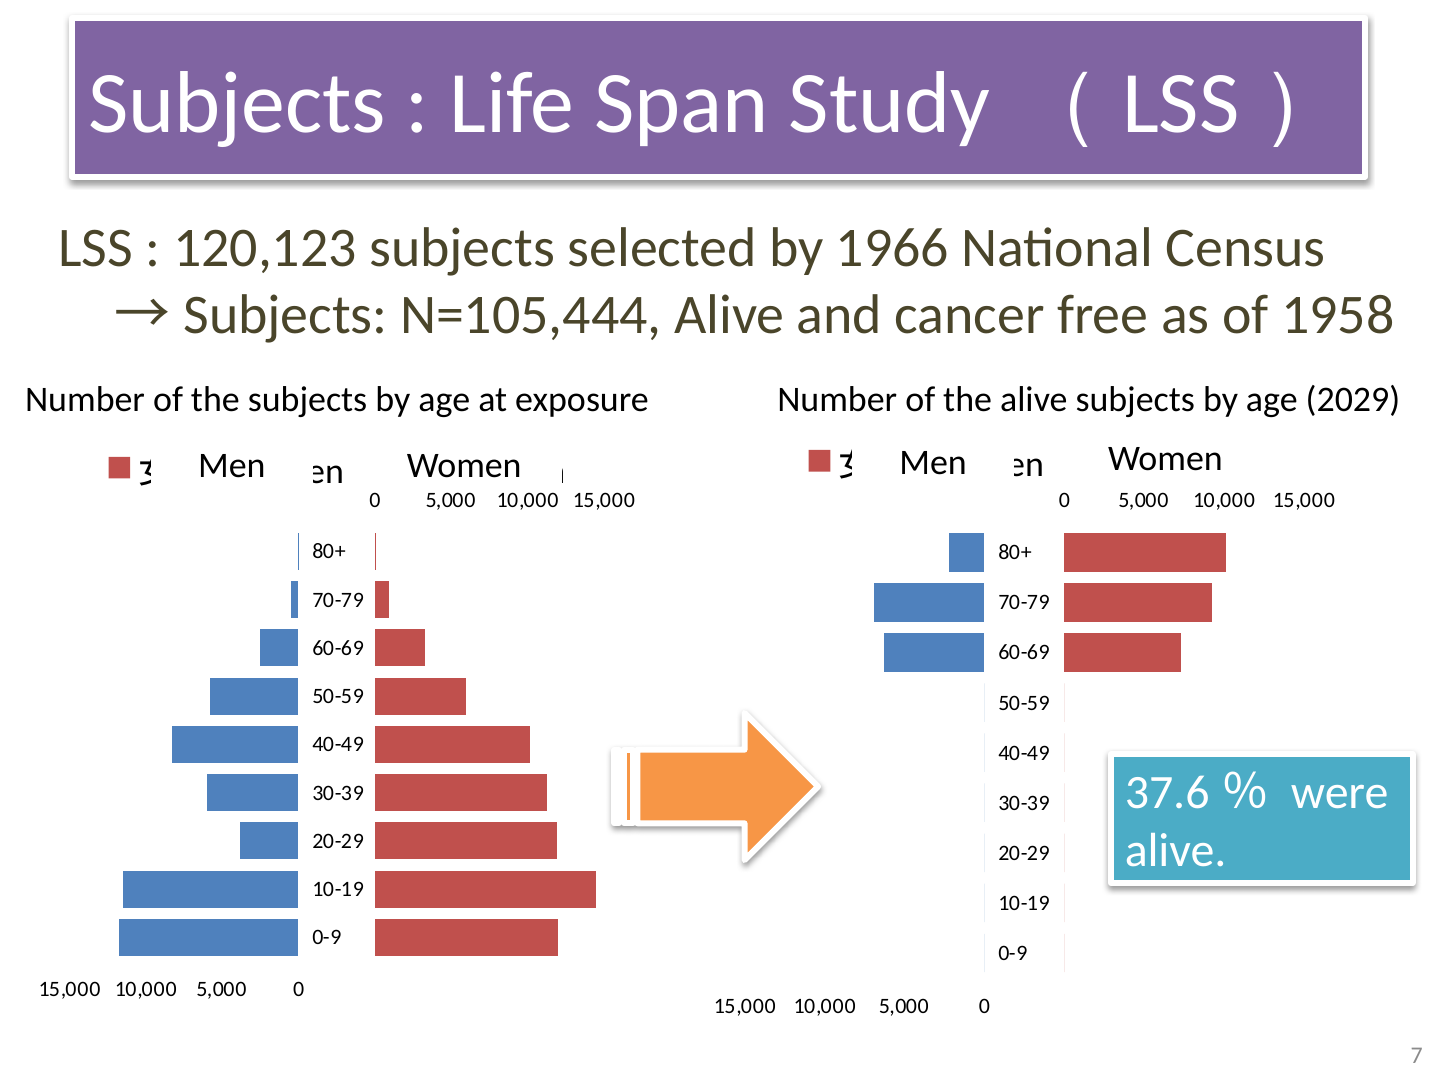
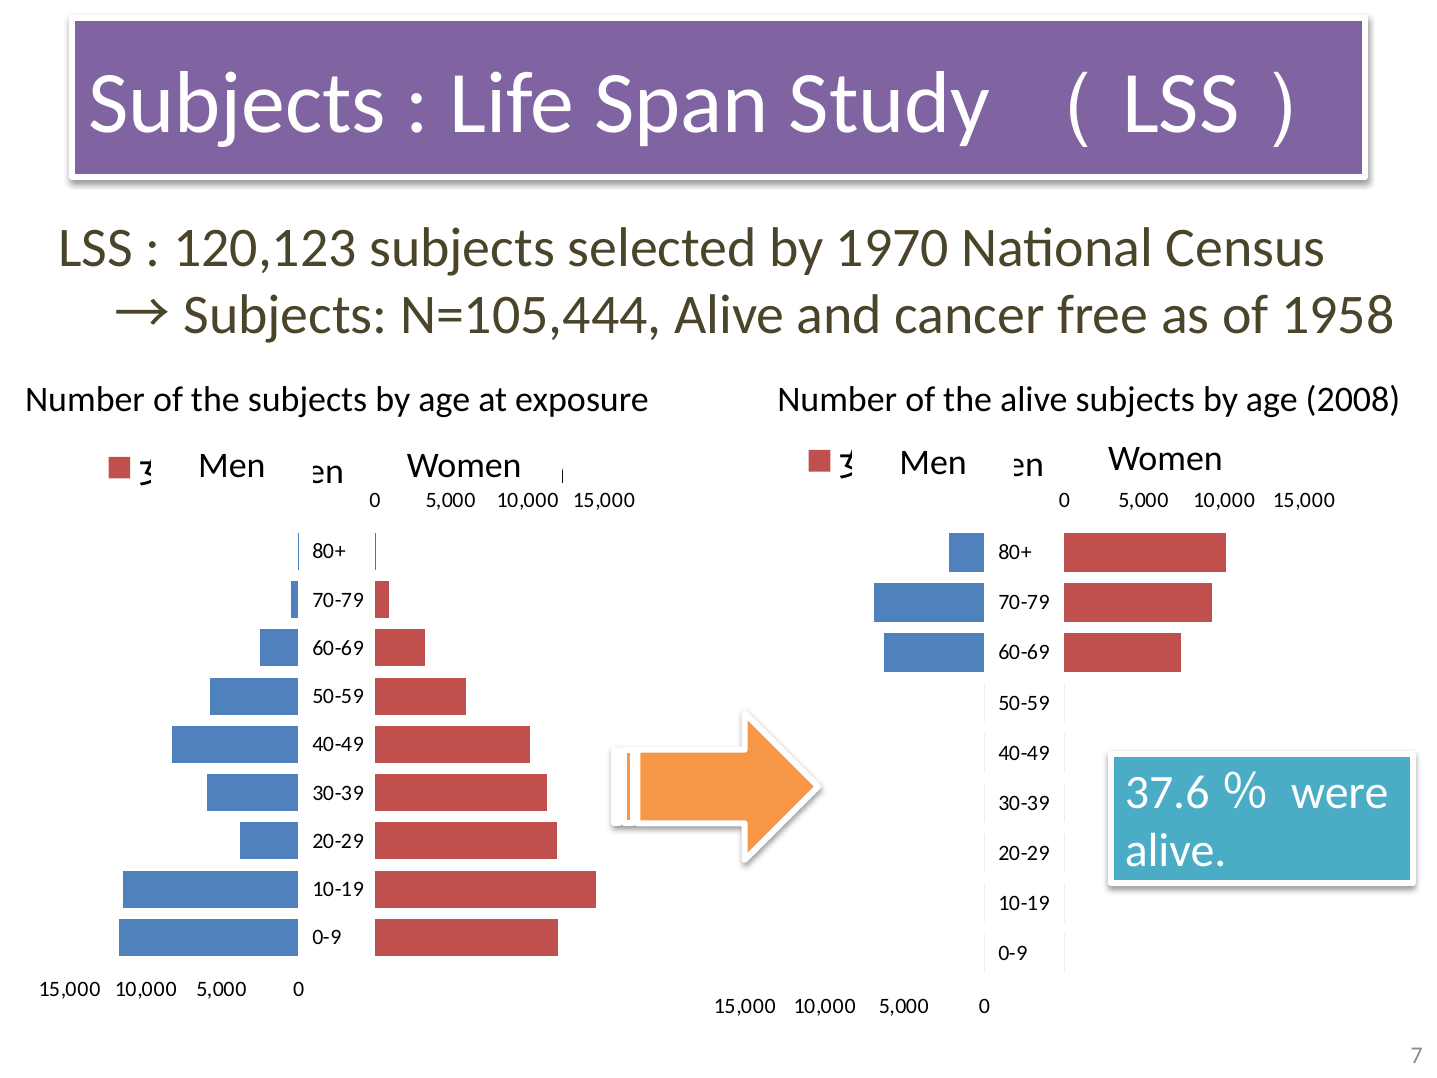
1966: 1966 -> 1970
2029: 2029 -> 2008
